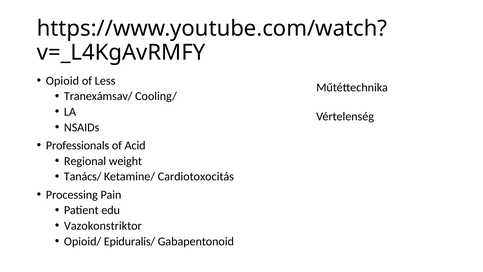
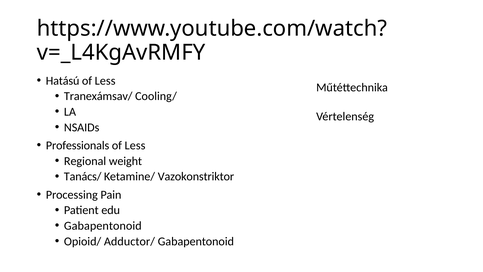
Opioid: Opioid -> Hatású
Acid at (135, 145): Acid -> Less
Cardiotoxocitás: Cardiotoxocitás -> Vazokonstriktor
Vazokonstriktor at (103, 226): Vazokonstriktor -> Gabapentonoid
Epiduralis/: Epiduralis/ -> Adductor/
